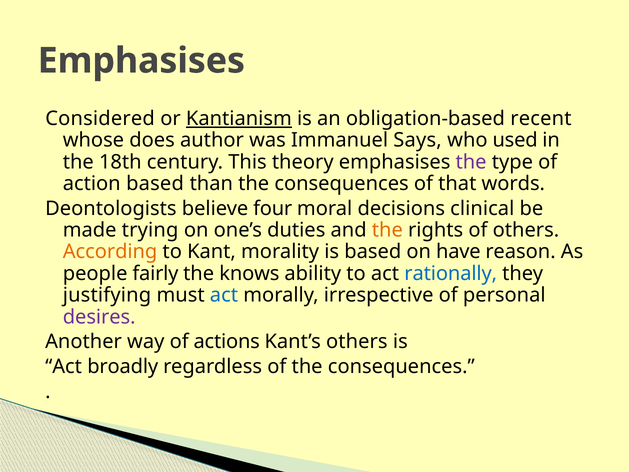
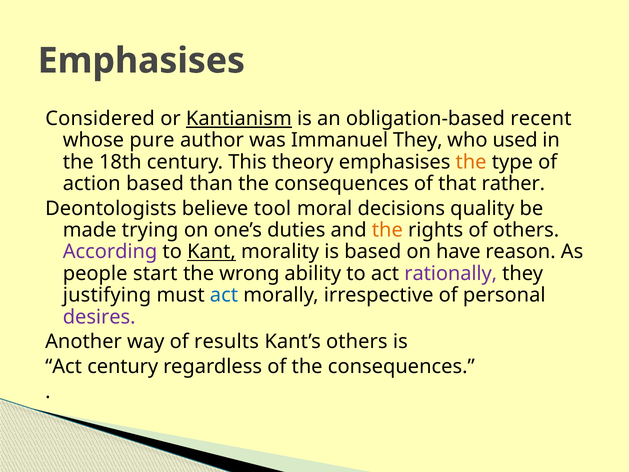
does: does -> pure
Immanuel Says: Says -> They
the at (471, 162) colour: purple -> orange
words: words -> rather
four: four -> tool
clinical: clinical -> quality
According colour: orange -> purple
Kant underline: none -> present
fairly: fairly -> start
knows: knows -> wrong
rationally colour: blue -> purple
actions: actions -> results
Act broadly: broadly -> century
